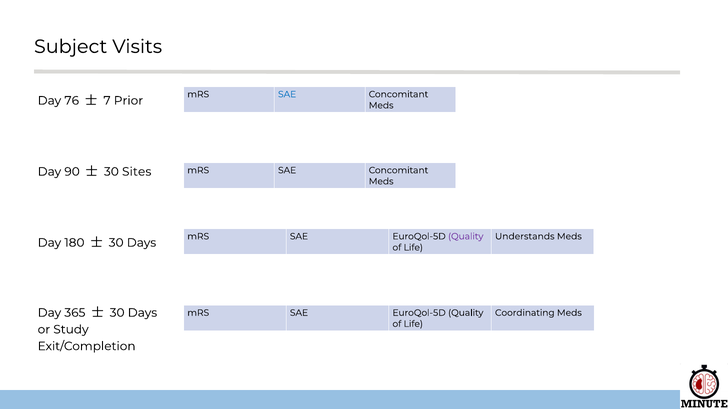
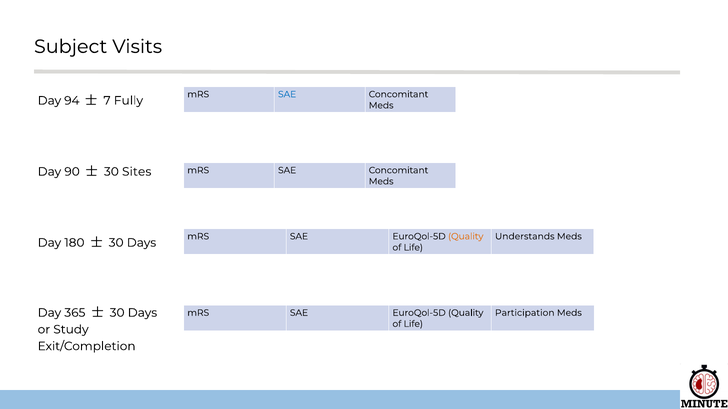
76: 76 -> 94
Prior: Prior -> Fully
Quality at (466, 237) colour: purple -> orange
Coordinating: Coordinating -> Participation
